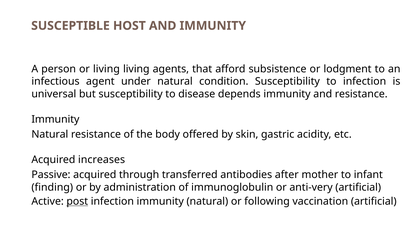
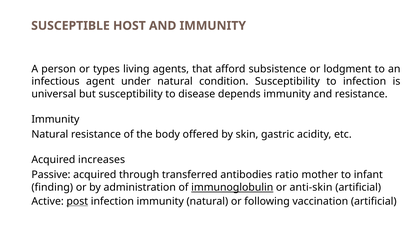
or living: living -> types
after: after -> ratio
immunoglobulin underline: none -> present
anti-very: anti-very -> anti-skin
